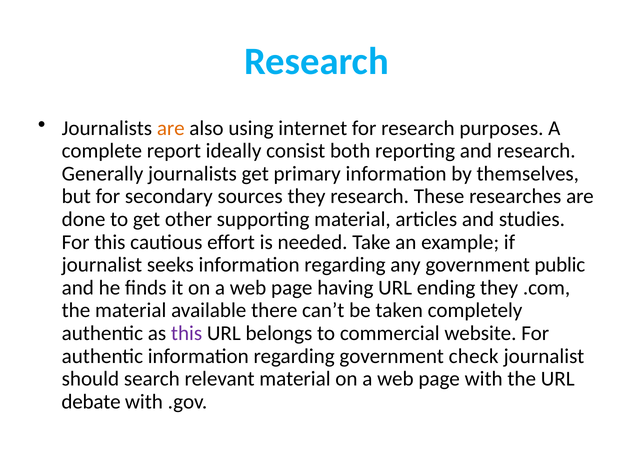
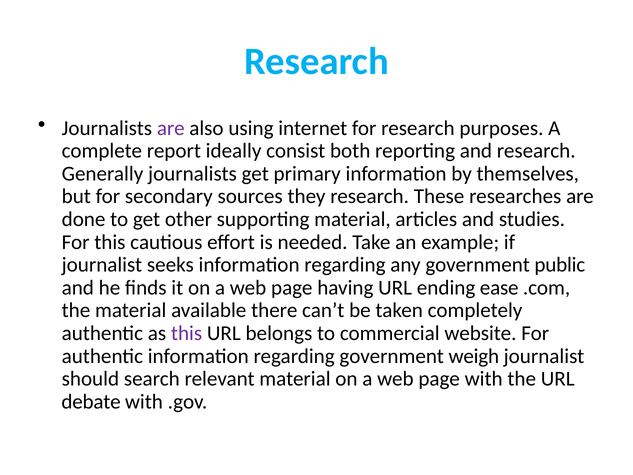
are at (171, 128) colour: orange -> purple
ending they: they -> ease
check: check -> weigh
